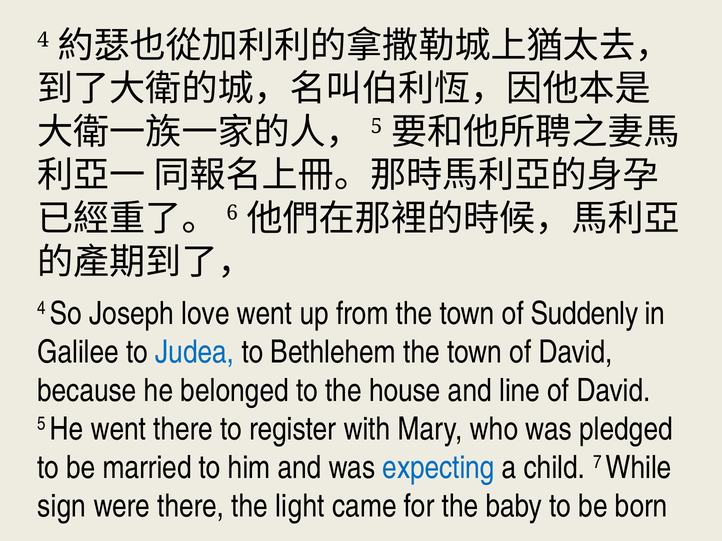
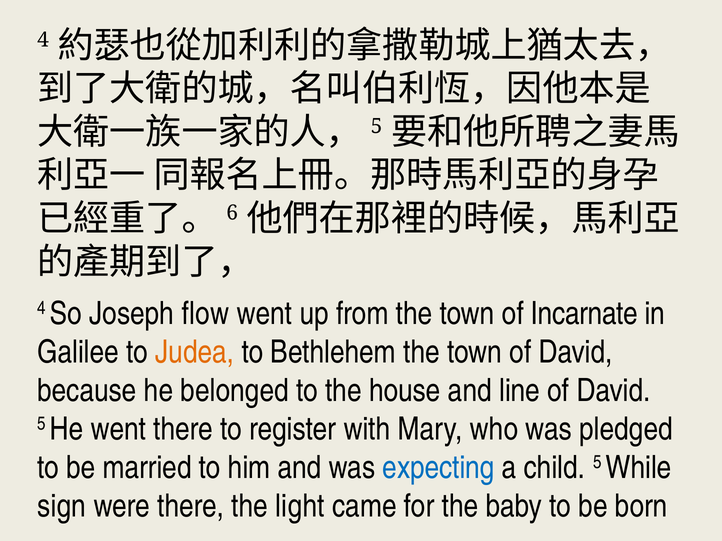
love: love -> flow
Suddenly: Suddenly -> Incarnate
Judea colour: blue -> orange
child 7: 7 -> 5
